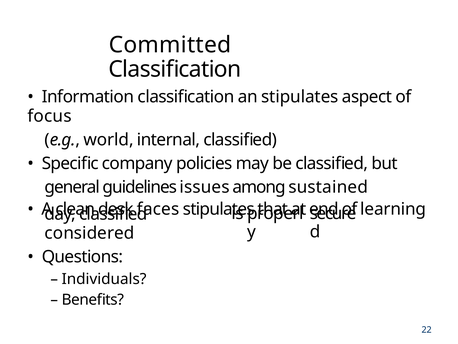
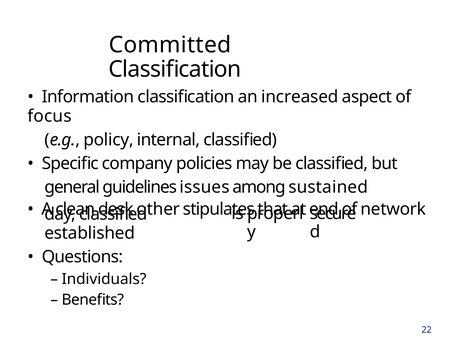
an stipulates: stipulates -> increased
world: world -> policy
faces: faces -> other
learning: learning -> network
considered: considered -> established
